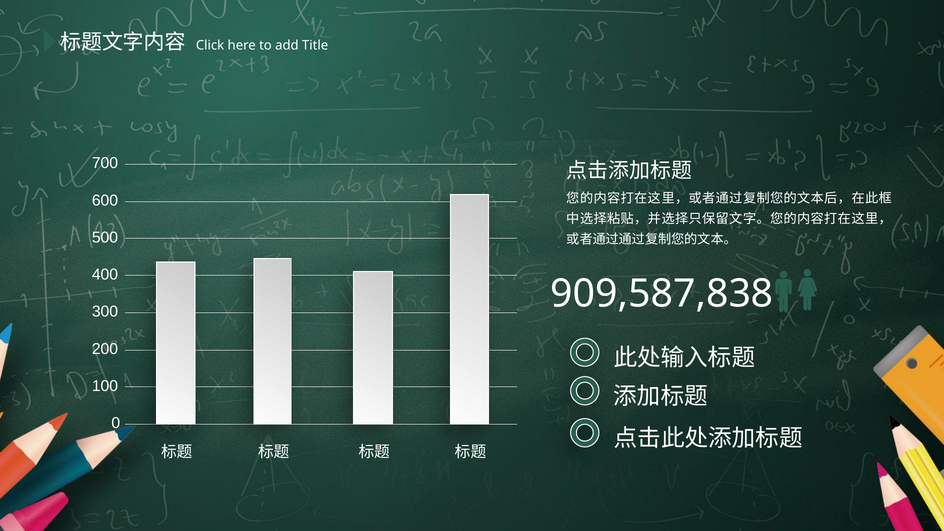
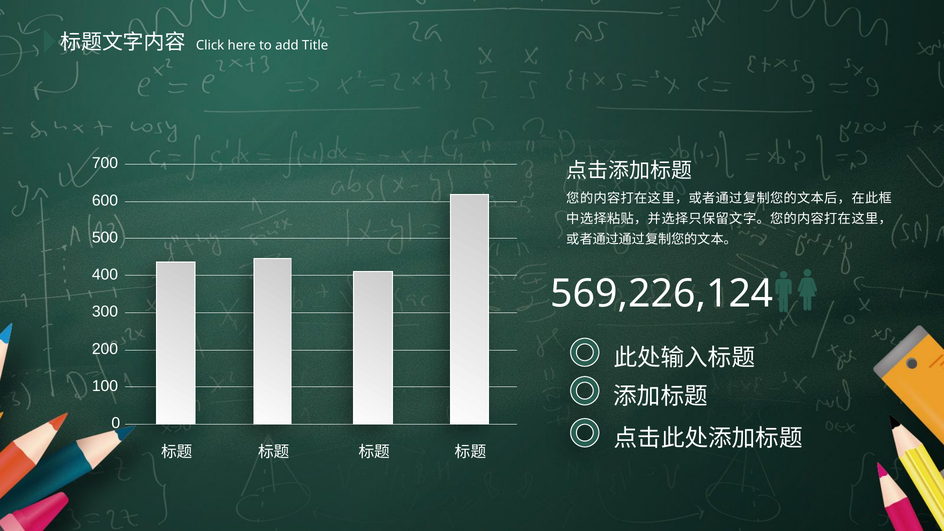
909,587,838: 909,587,838 -> 569,226,124
